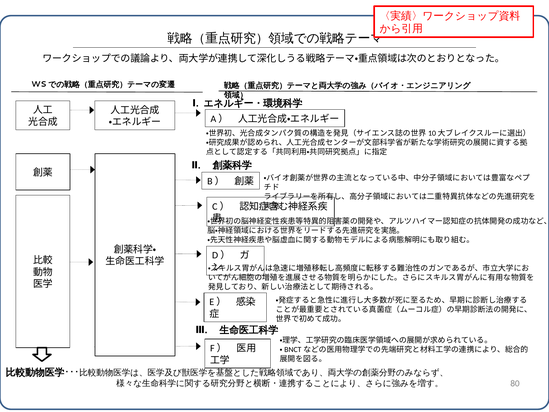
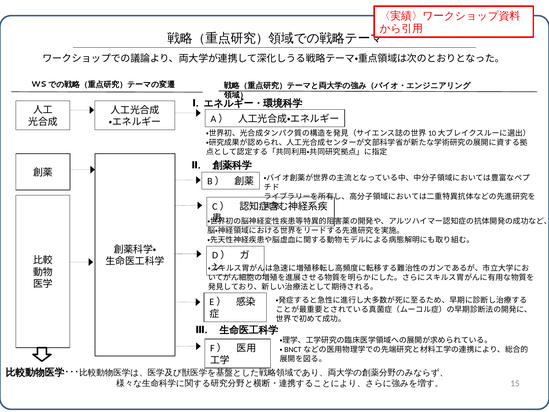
80: 80 -> 15
